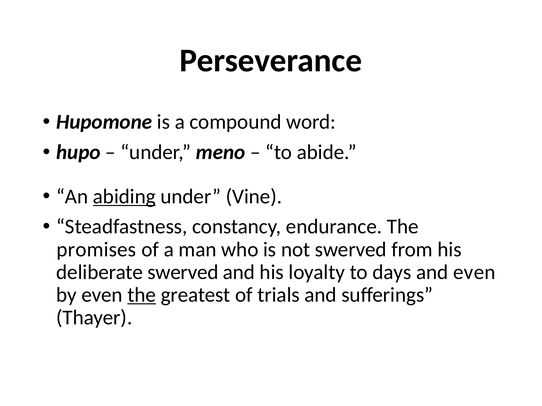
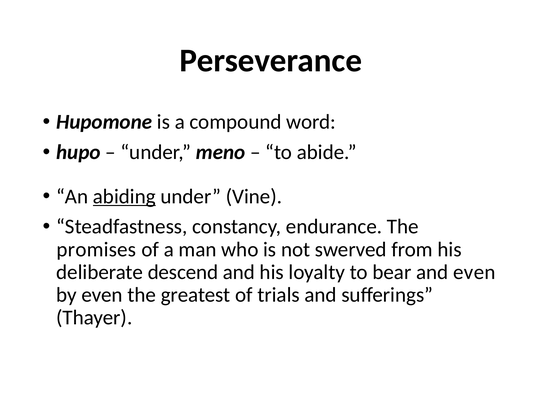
deliberate swerved: swerved -> descend
days: days -> bear
the at (142, 295) underline: present -> none
